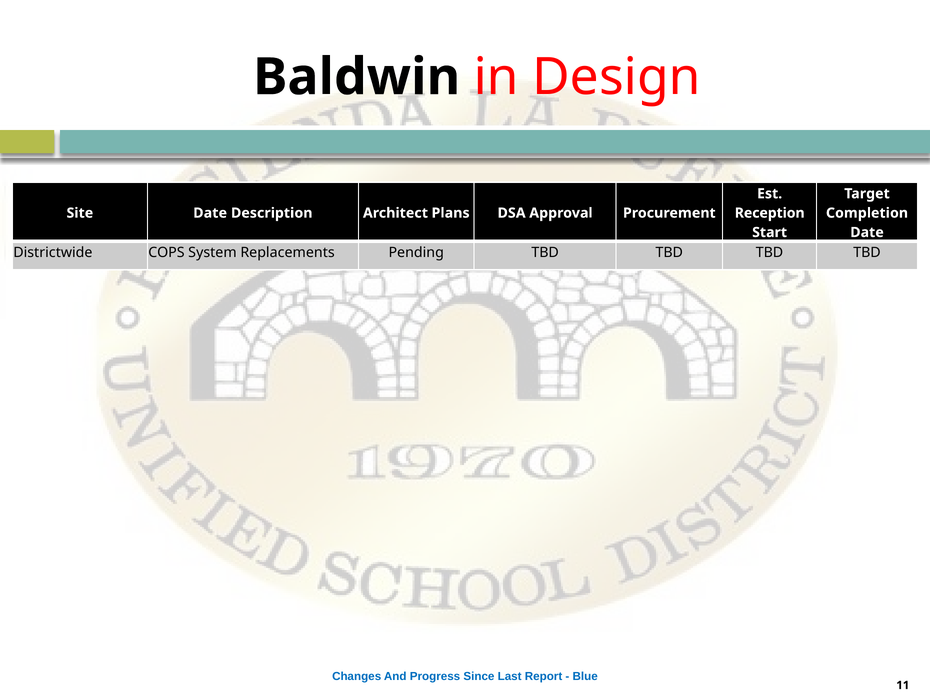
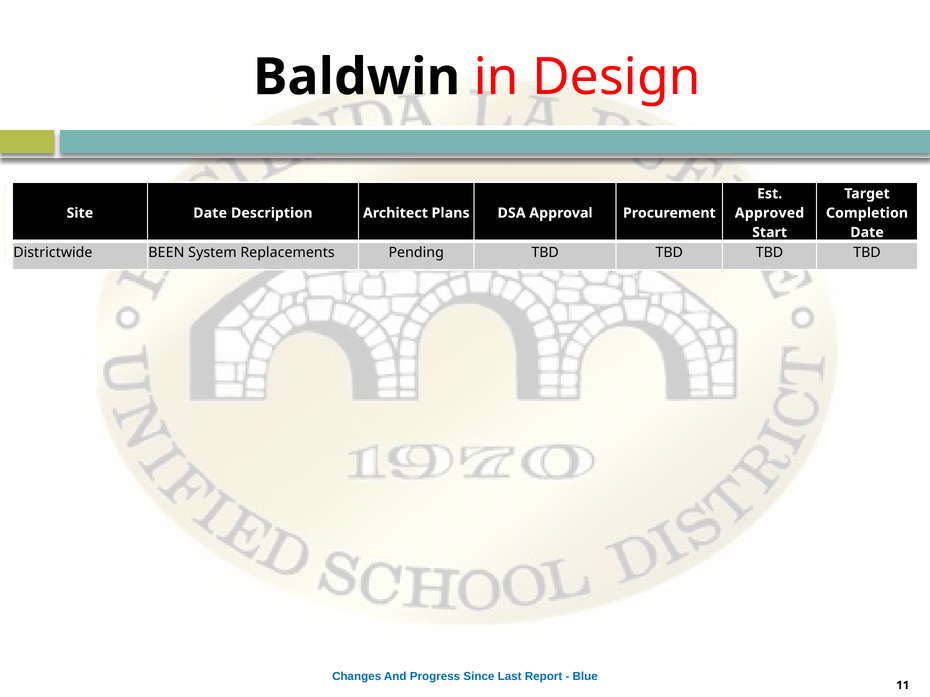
Reception: Reception -> Approved
COPS: COPS -> BEEN
